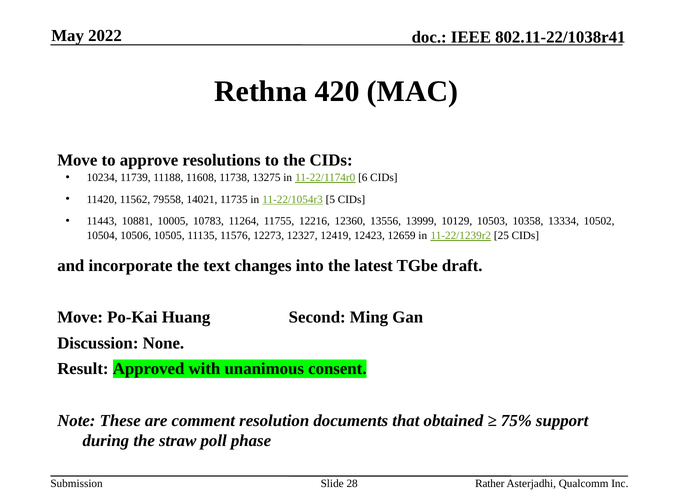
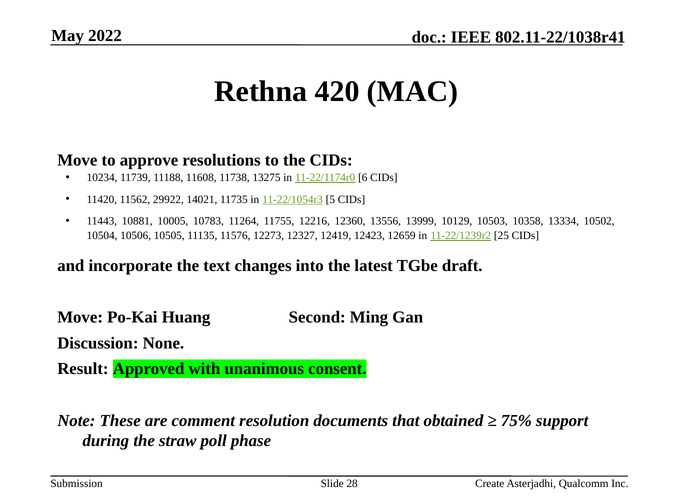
79558: 79558 -> 29922
Rather: Rather -> Create
